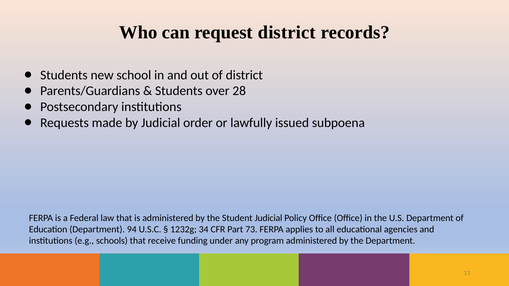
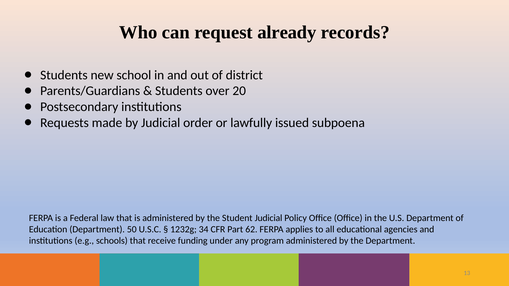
request district: district -> already
28: 28 -> 20
94: 94 -> 50
73: 73 -> 62
